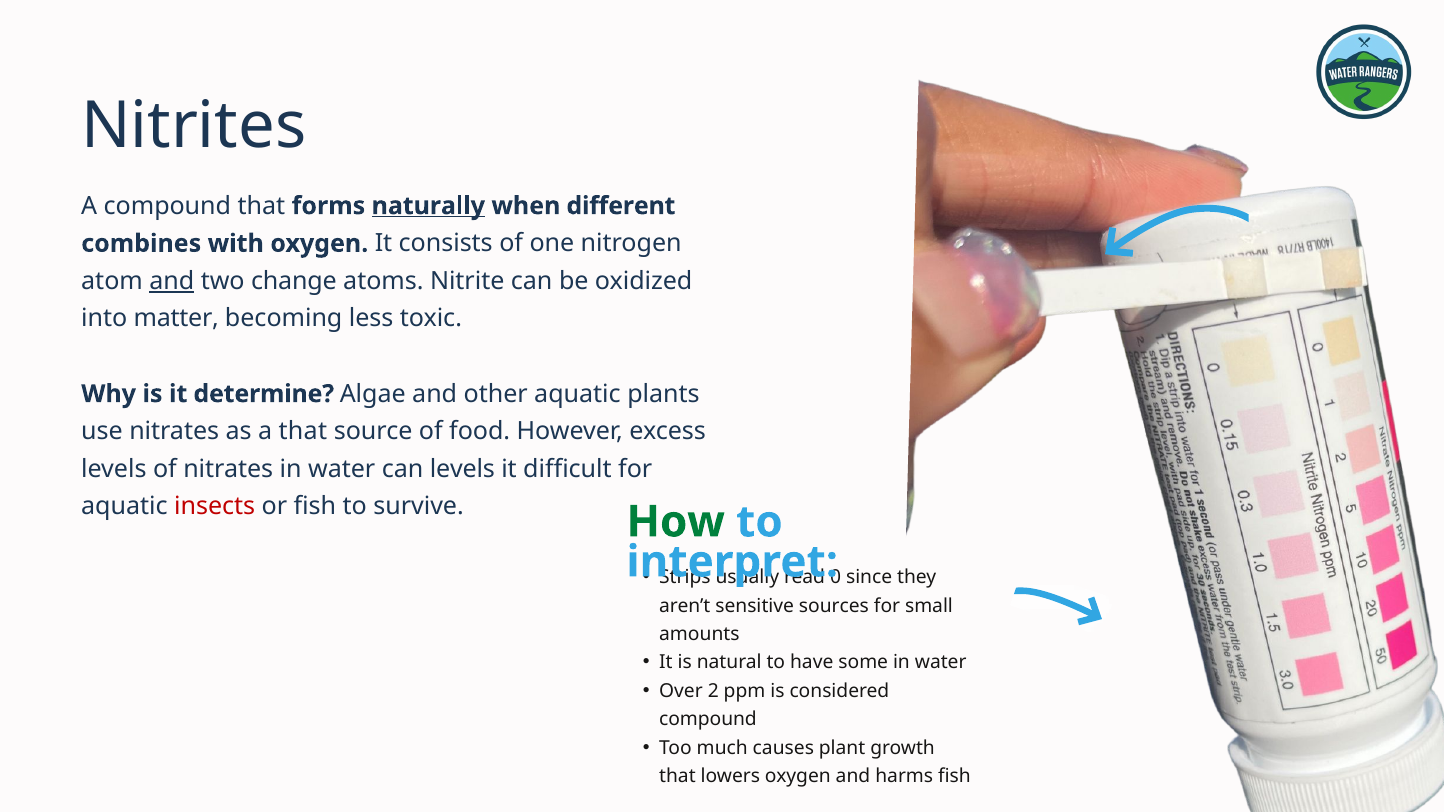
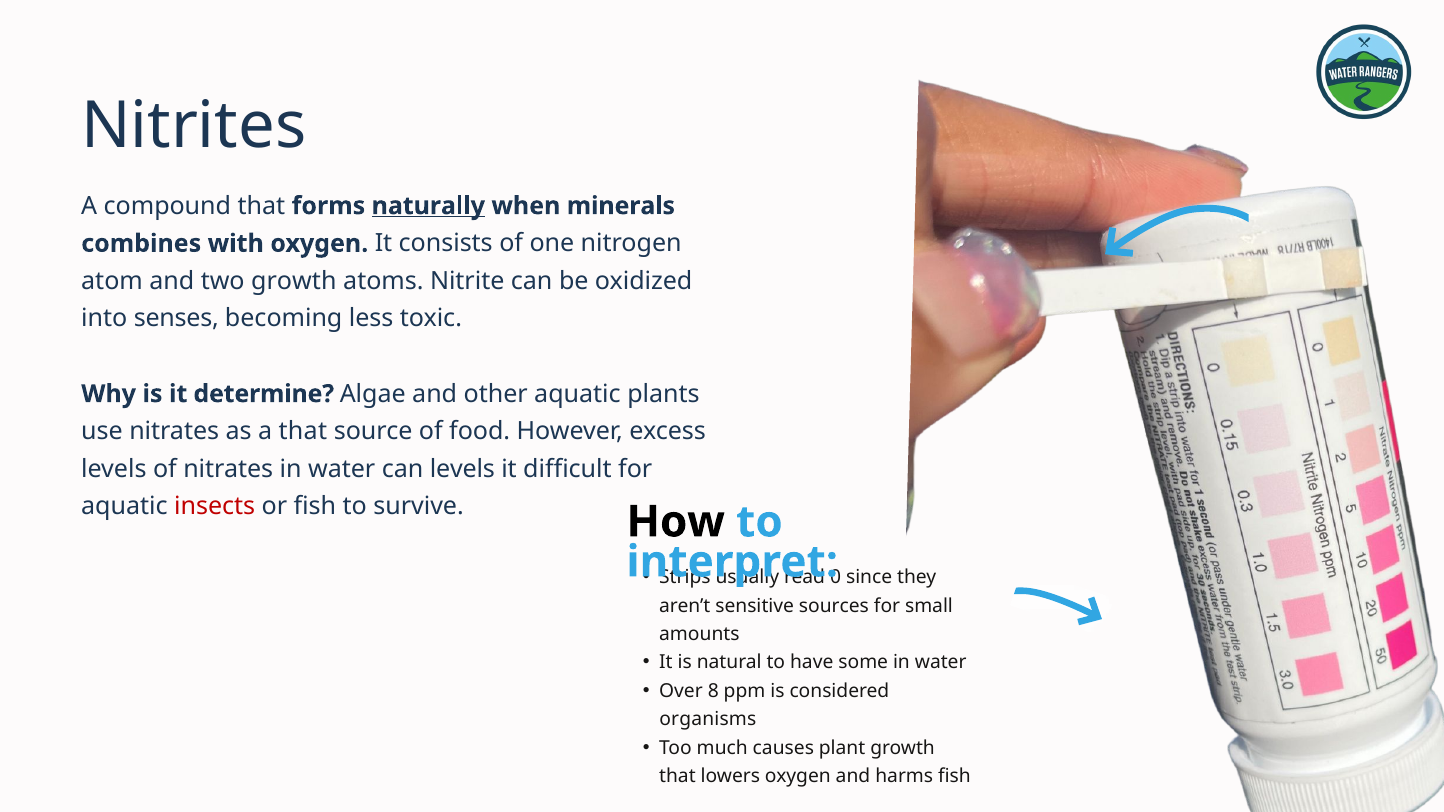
different: different -> minerals
and at (172, 281) underline: present -> none
two change: change -> growth
matter: matter -> senses
How colour: green -> black
2: 2 -> 8
compound at (708, 720): compound -> organisms
